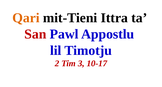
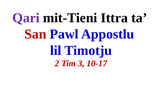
Qari colour: orange -> purple
